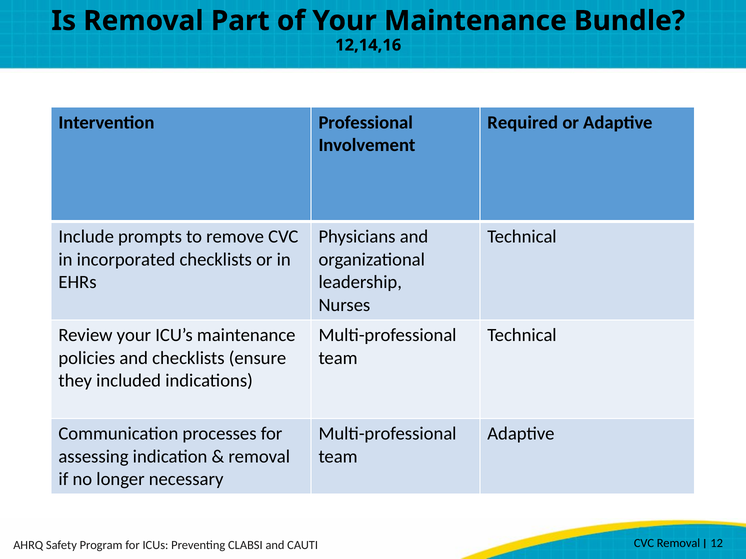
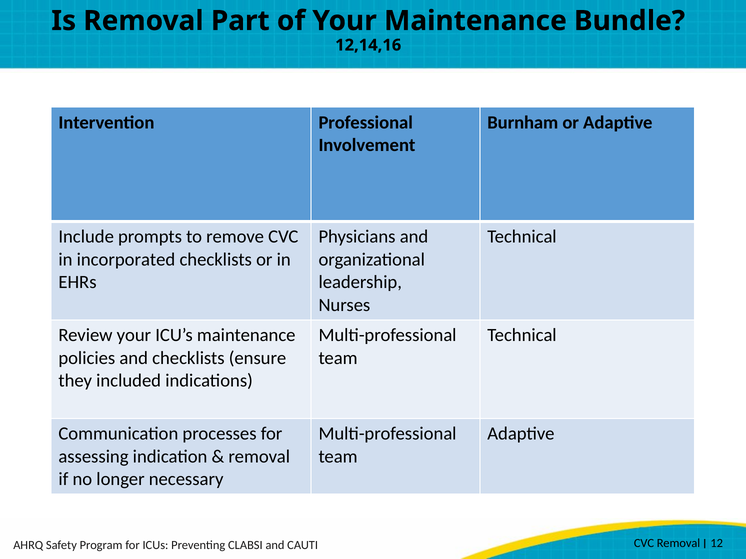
Required: Required -> Burnham
